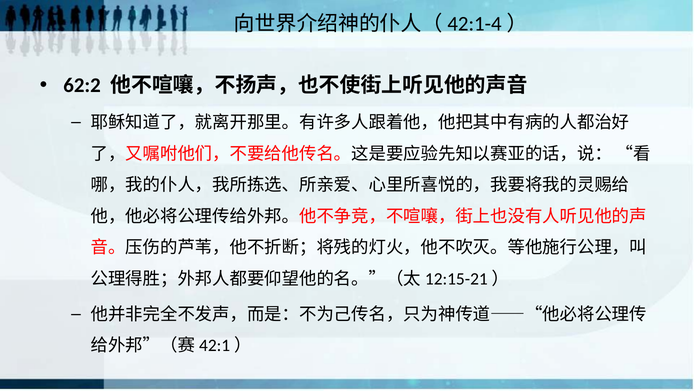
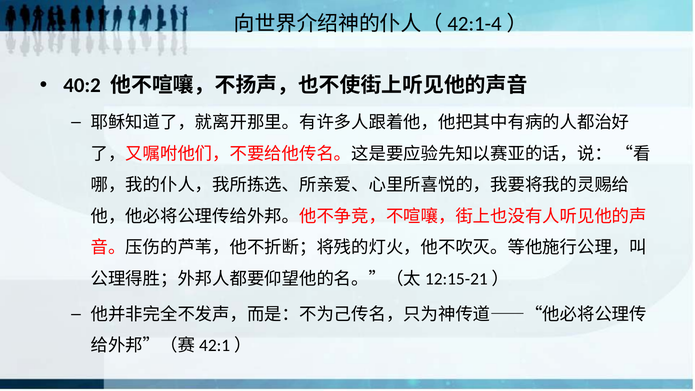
62:2: 62:2 -> 40:2
